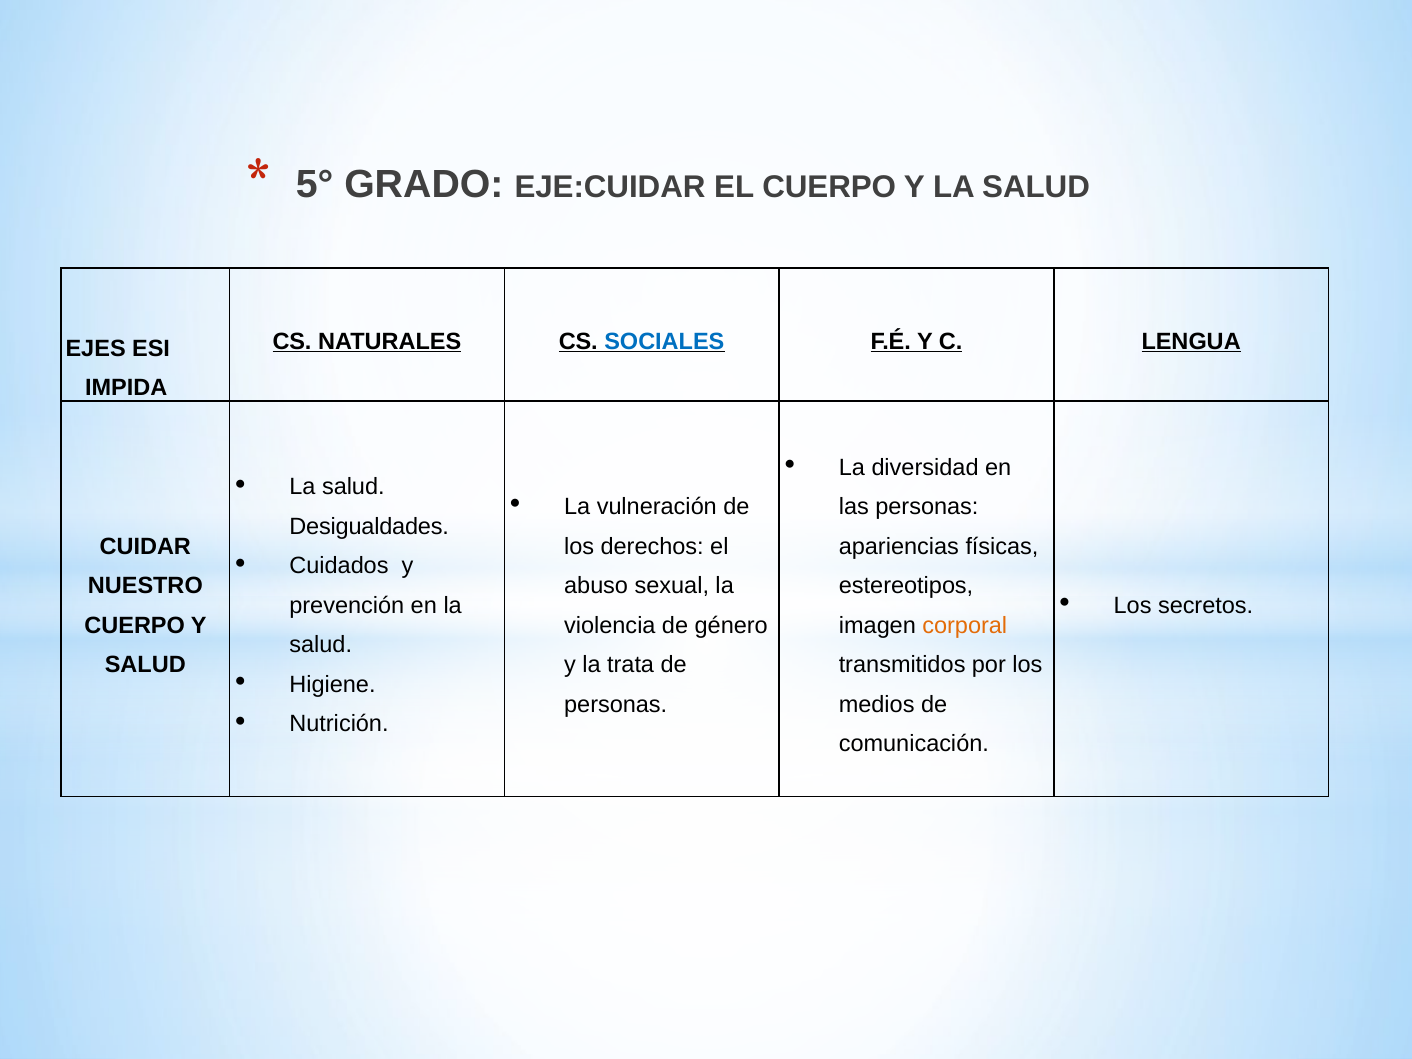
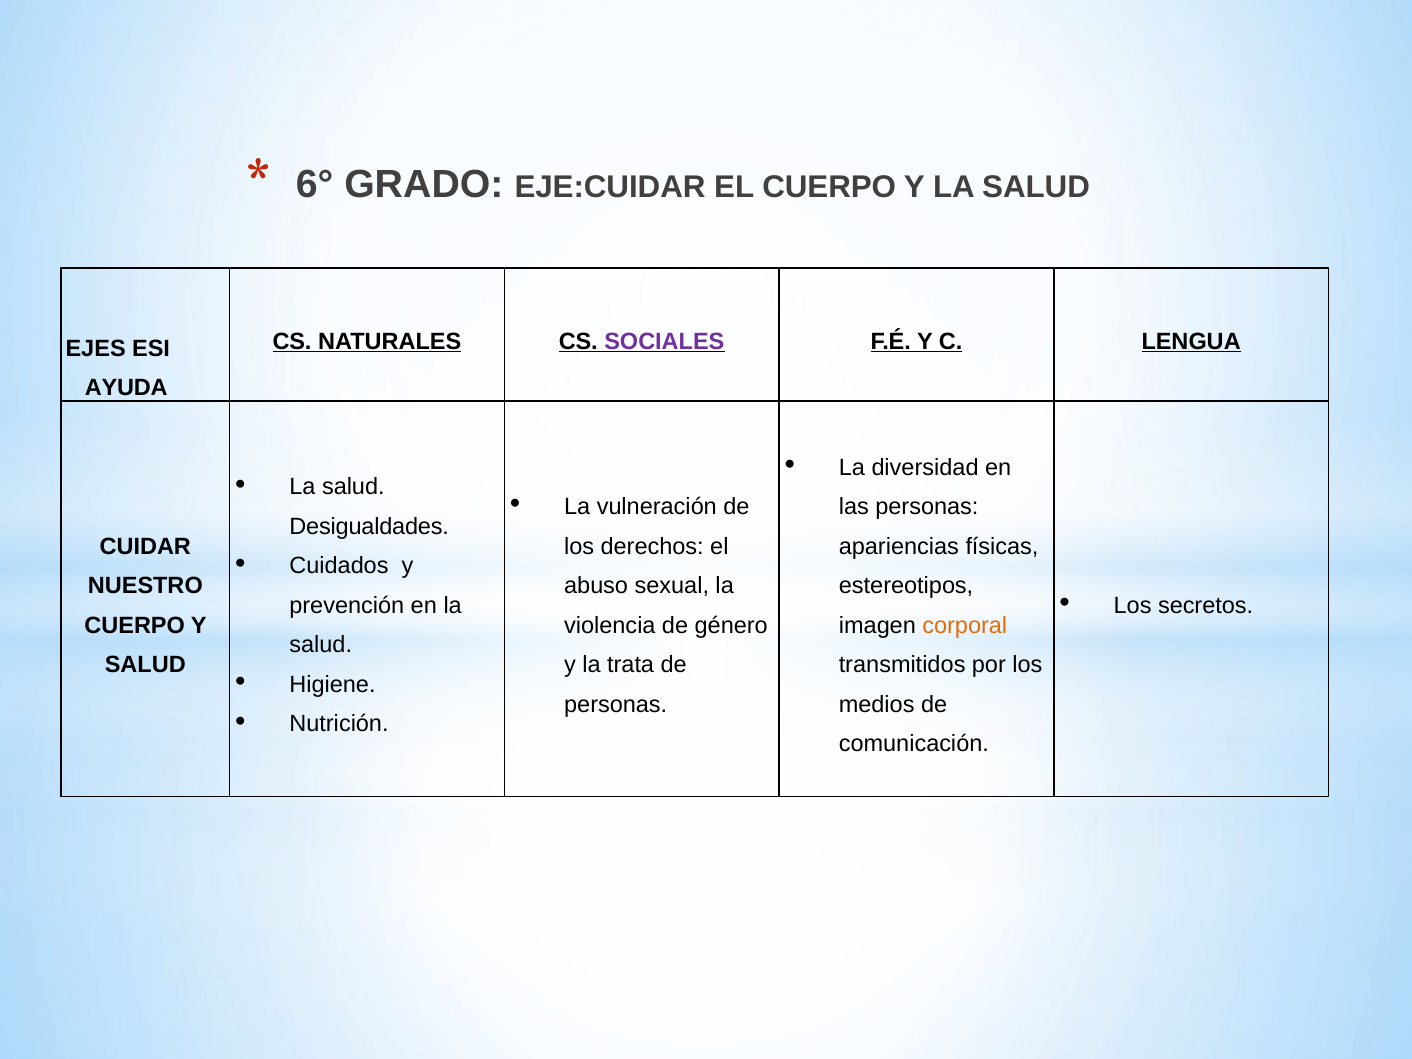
5°: 5° -> 6°
SOCIALES colour: blue -> purple
IMPIDA: IMPIDA -> AYUDA
